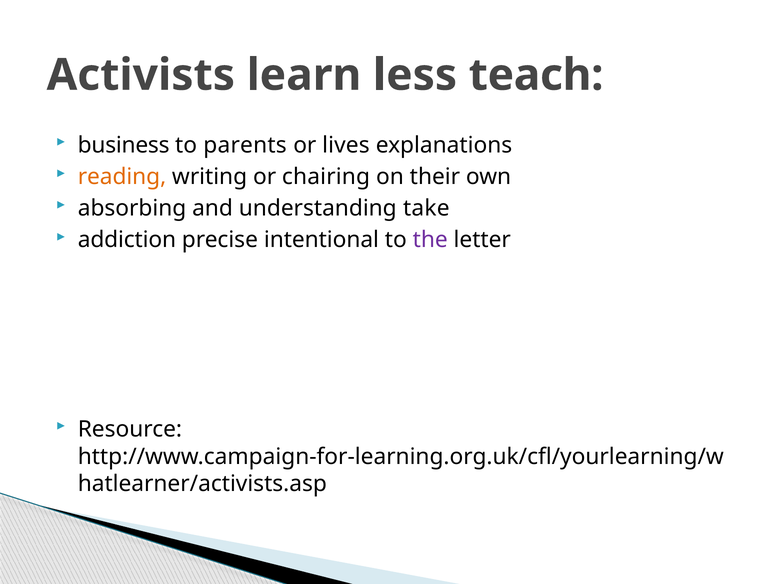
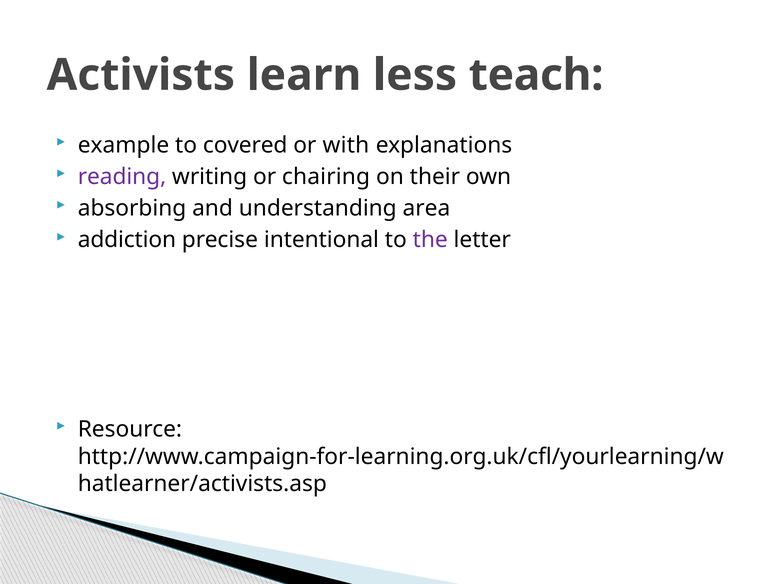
business: business -> example
parents: parents -> covered
lives: lives -> with
reading colour: orange -> purple
take: take -> area
